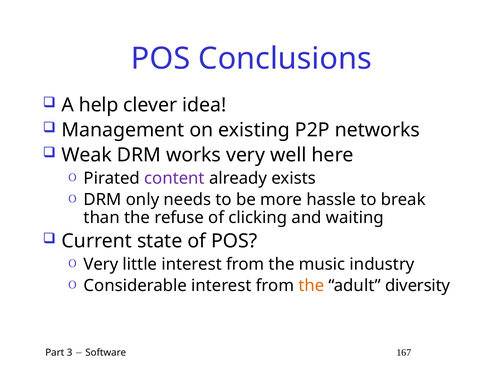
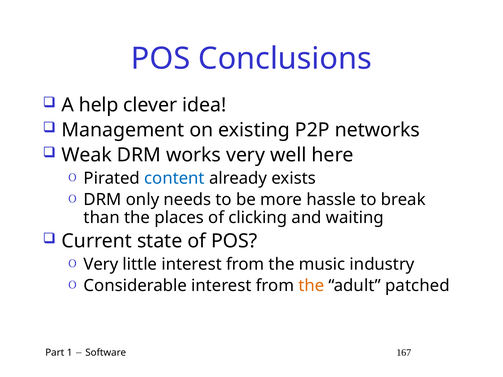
content colour: purple -> blue
refuse: refuse -> places
diversity: diversity -> patched
3: 3 -> 1
